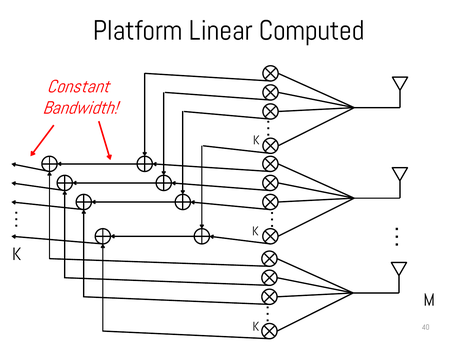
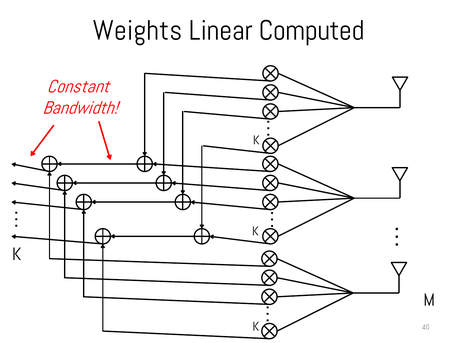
Platform: Platform -> Weights
